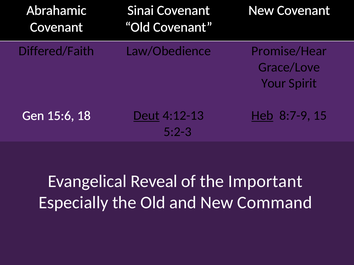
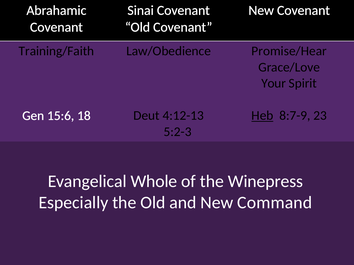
Differed/Faith: Differed/Faith -> Training/Faith
Deut underline: present -> none
15: 15 -> 23
Reveal: Reveal -> Whole
Important: Important -> Winepress
